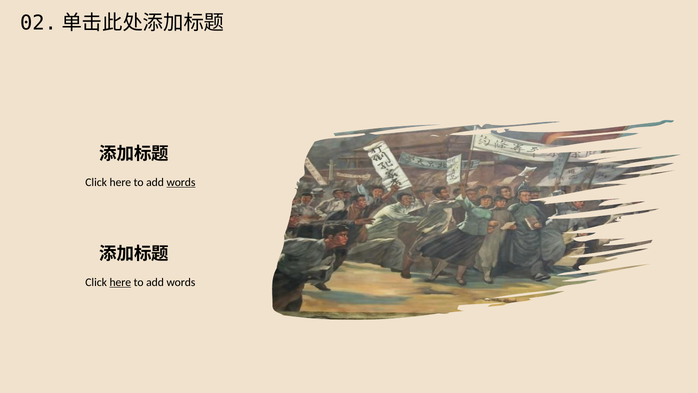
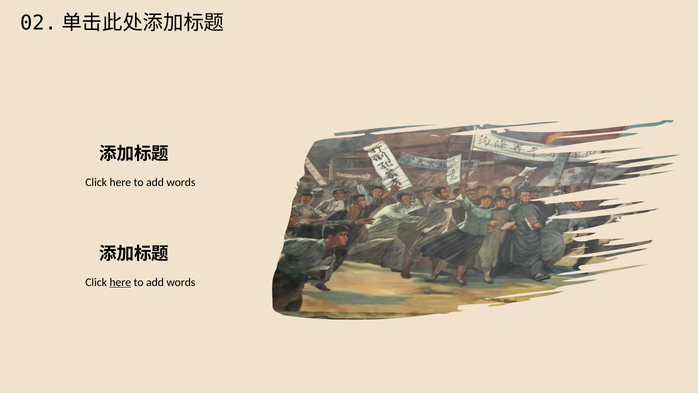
words at (181, 182) underline: present -> none
